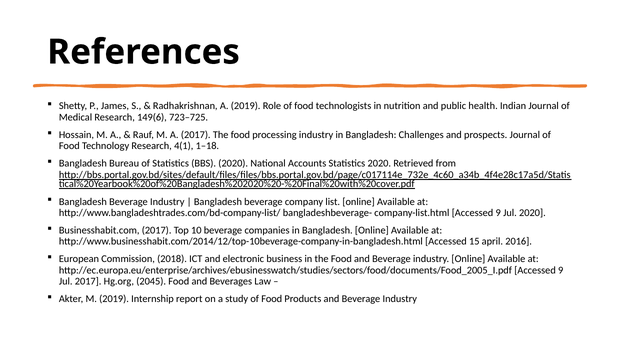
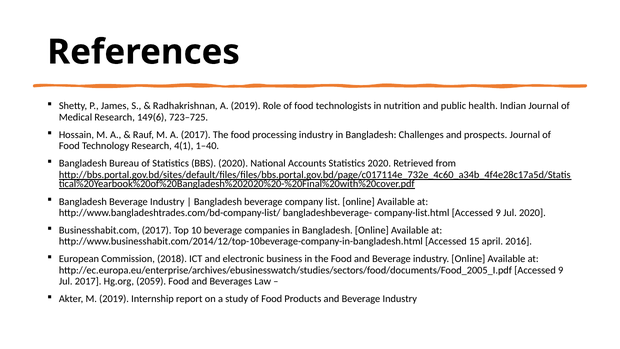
1–18: 1–18 -> 1–40
2045: 2045 -> 2059
